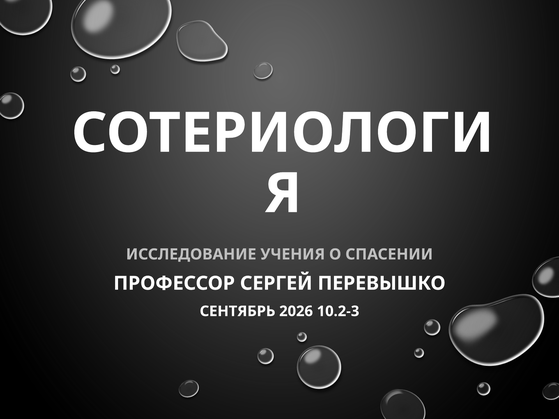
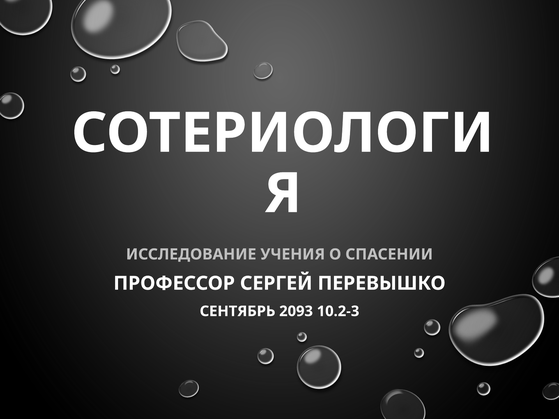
2026: 2026 -> 2093
